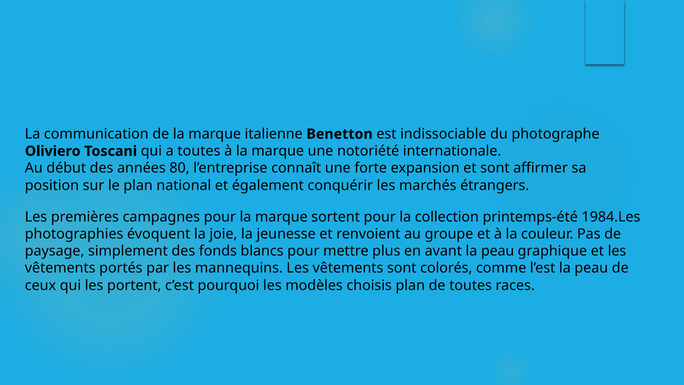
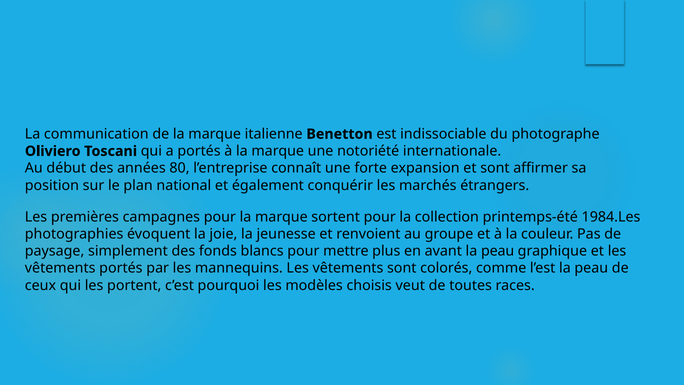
a toutes: toutes -> portés
choisis plan: plan -> veut
